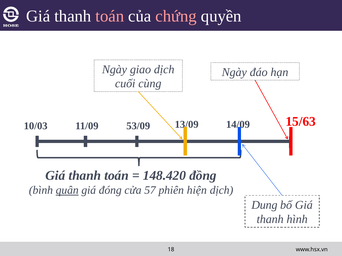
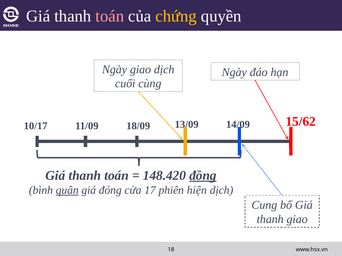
chứng colour: pink -> yellow
15/63: 15/63 -> 15/62
10/03: 10/03 -> 10/17
53/09: 53/09 -> 18/09
đồng underline: none -> present
57: 57 -> 17
Dung: Dung -> Cung
thanh hình: hình -> giao
